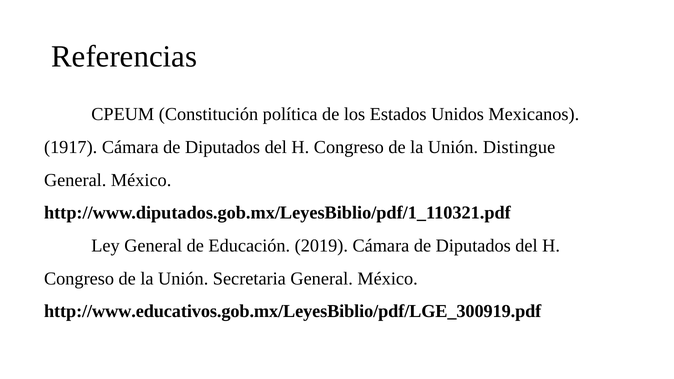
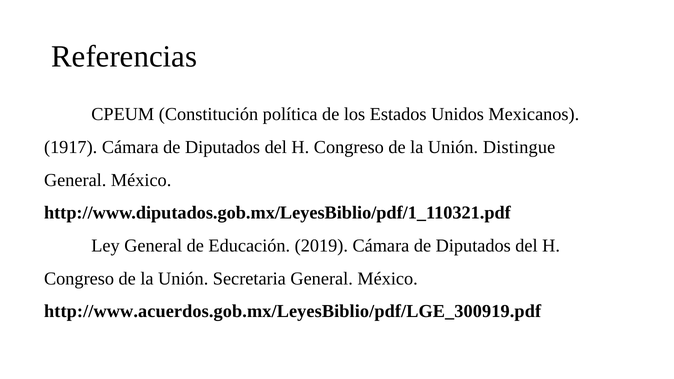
http://www.educativos.gob.mx/LeyesBiblio/pdf/LGE_300919.pdf: http://www.educativos.gob.mx/LeyesBiblio/pdf/LGE_300919.pdf -> http://www.acuerdos.gob.mx/LeyesBiblio/pdf/LGE_300919.pdf
